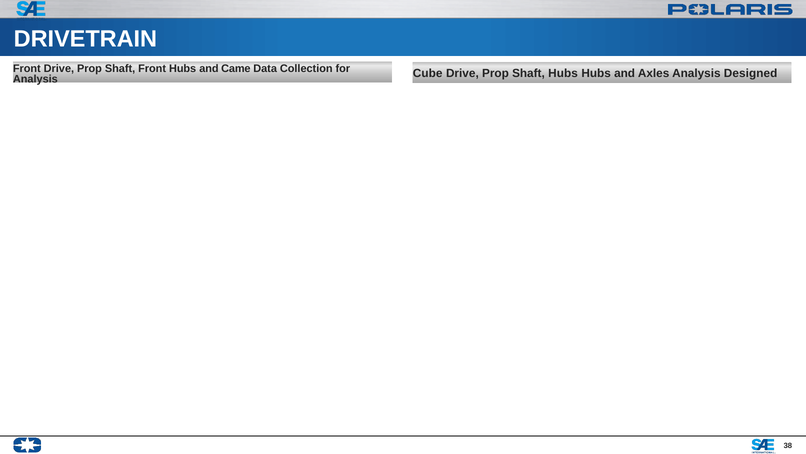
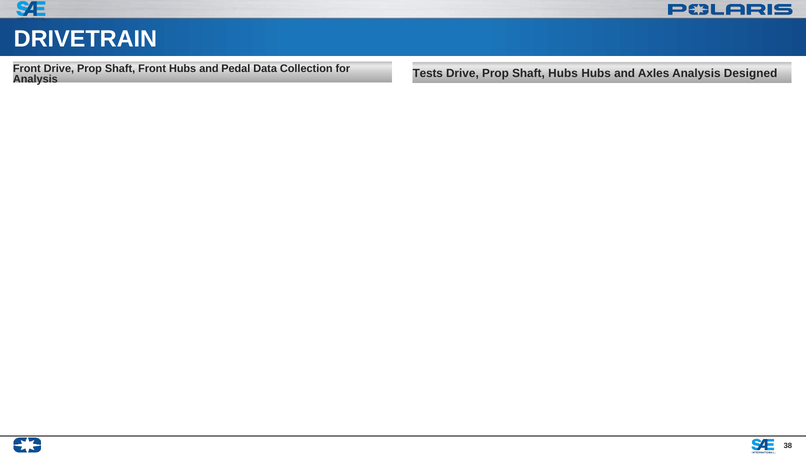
Came: Came -> Pedal
Cube: Cube -> Tests
